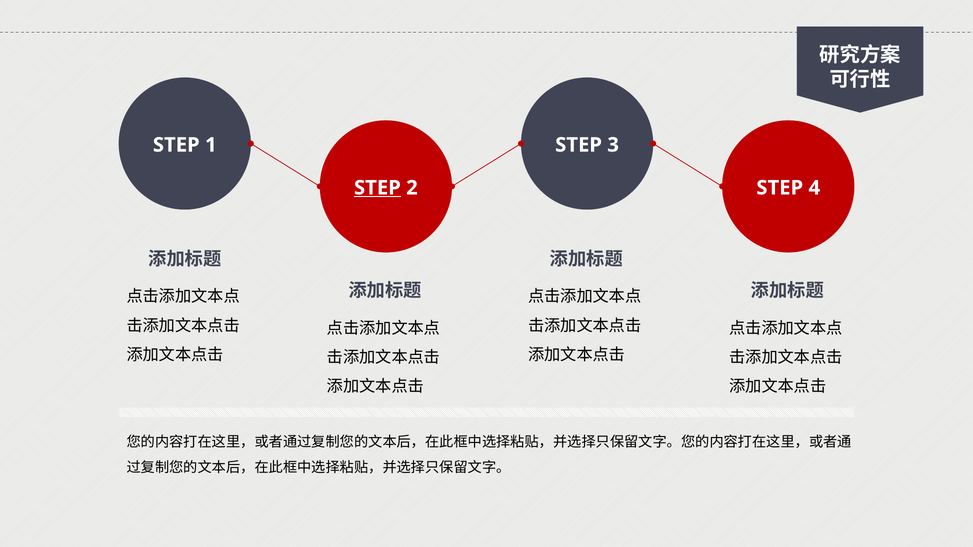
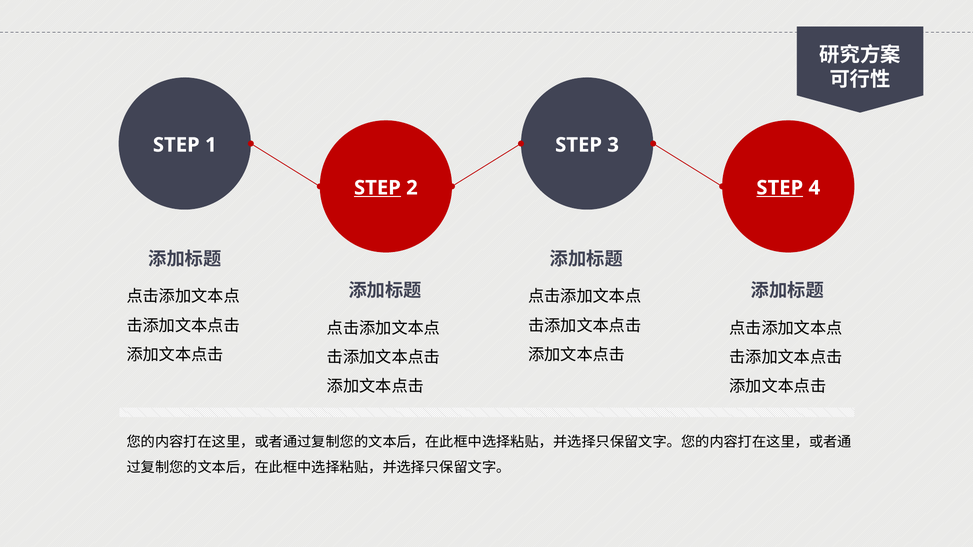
STEP at (780, 188) underline: none -> present
